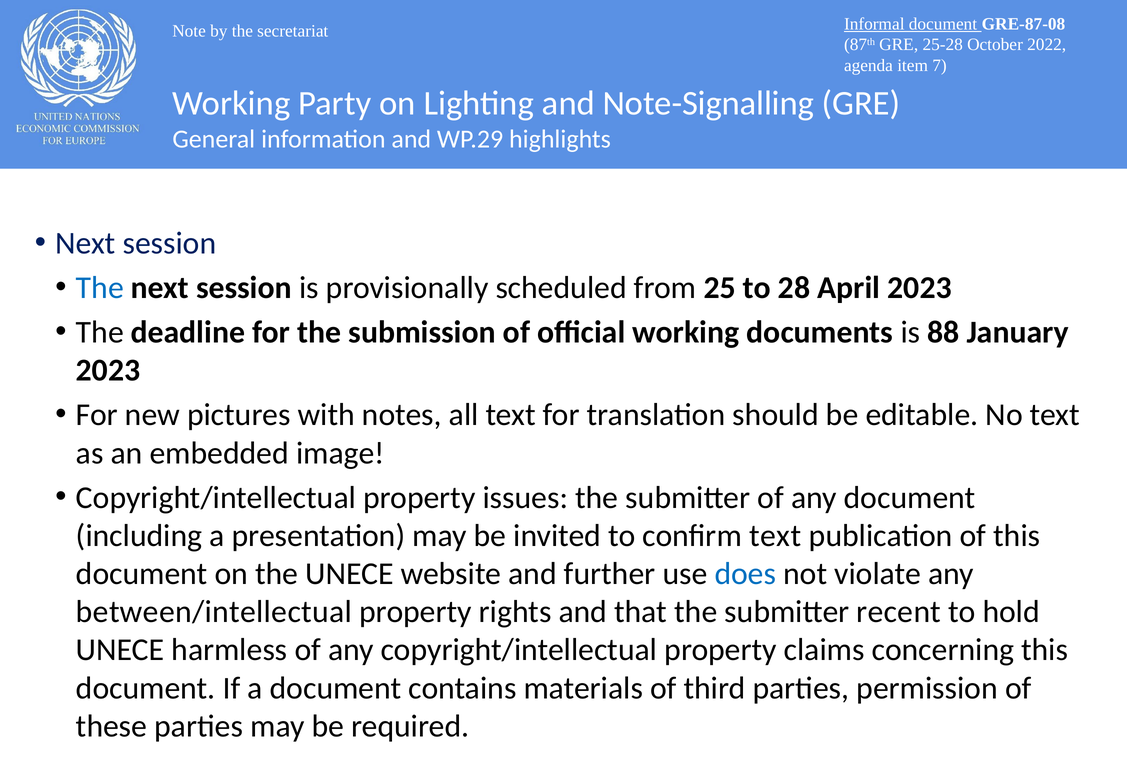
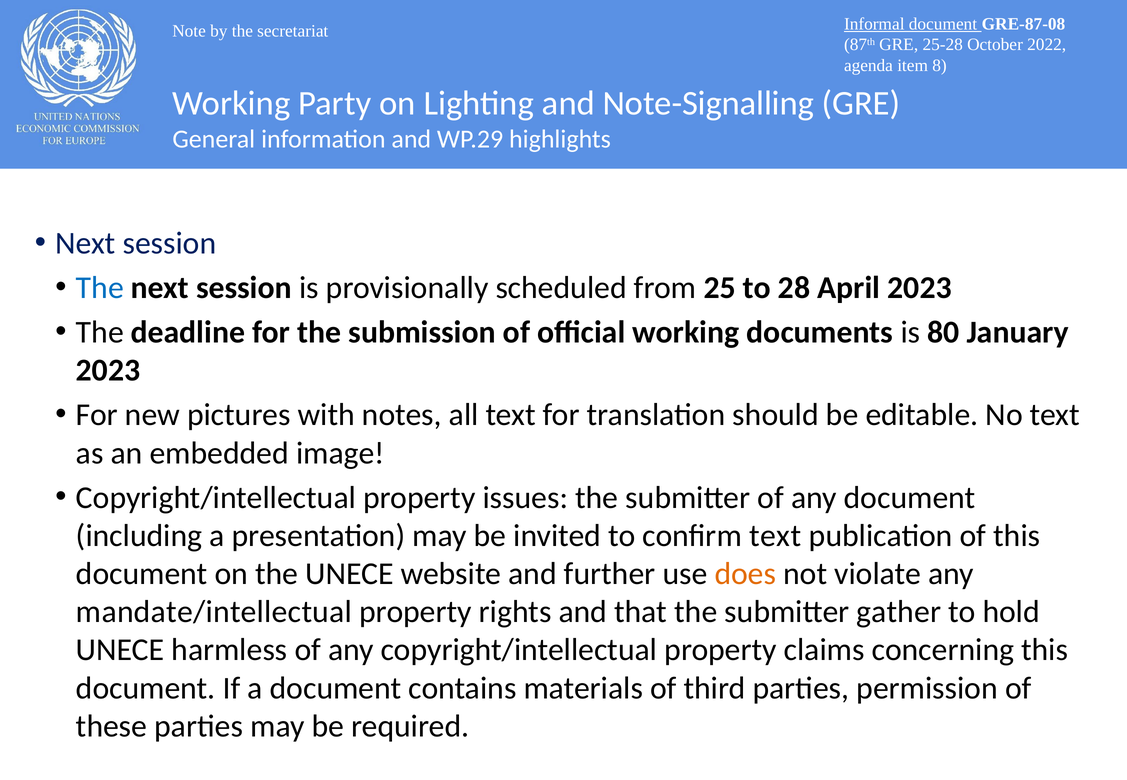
7: 7 -> 8
88: 88 -> 80
does colour: blue -> orange
between/intellectual: between/intellectual -> mandate/intellectual
recent: recent -> gather
